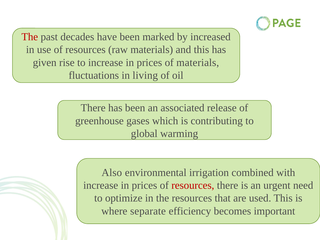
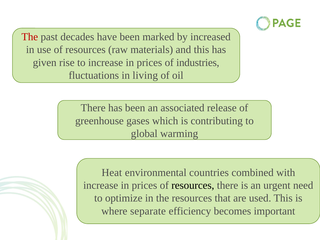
of materials: materials -> industries
Also: Also -> Heat
irrigation: irrigation -> countries
resources at (193, 185) colour: red -> black
